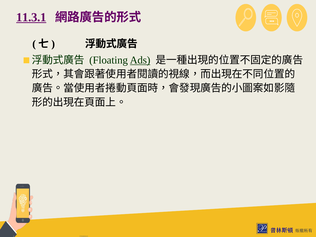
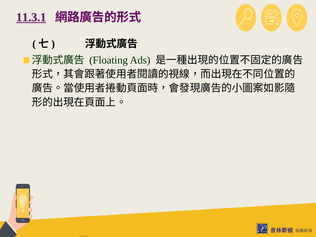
Ads underline: present -> none
